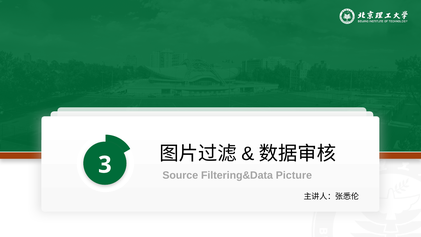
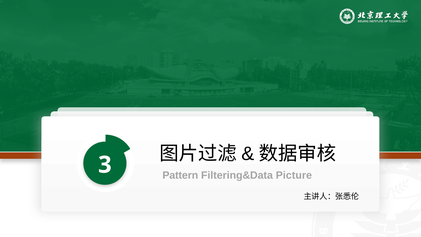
Source: Source -> Pattern
